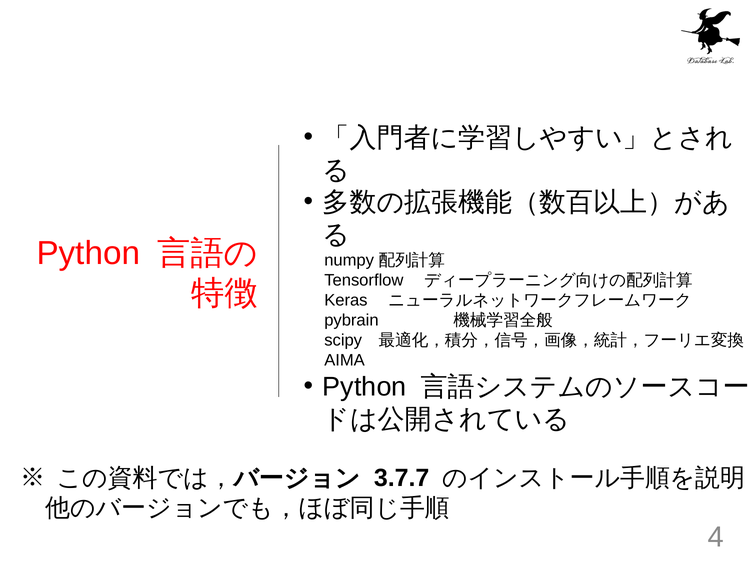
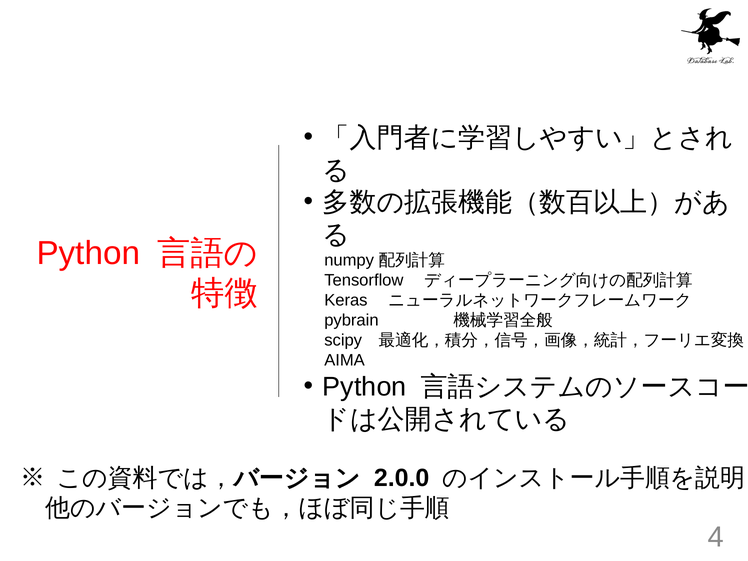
3.7.7: 3.7.7 -> 2.0.0
